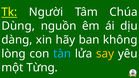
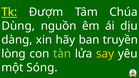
Người: Người -> Đượm
không: không -> truyền
tàn colour: light blue -> light green
Từng: Từng -> Sóng
